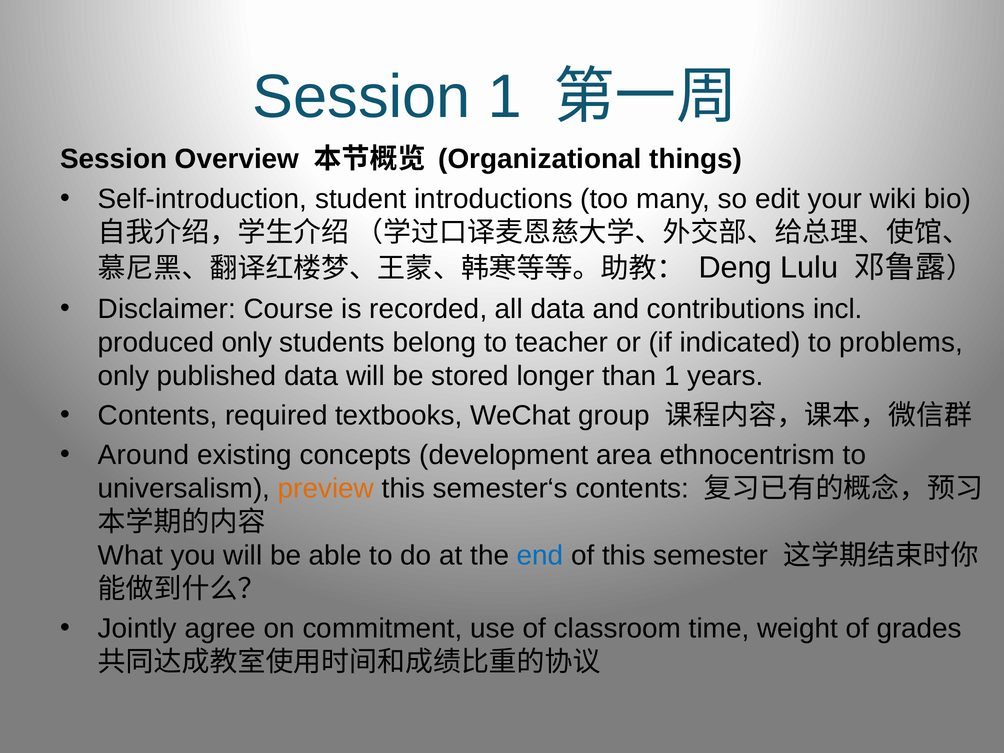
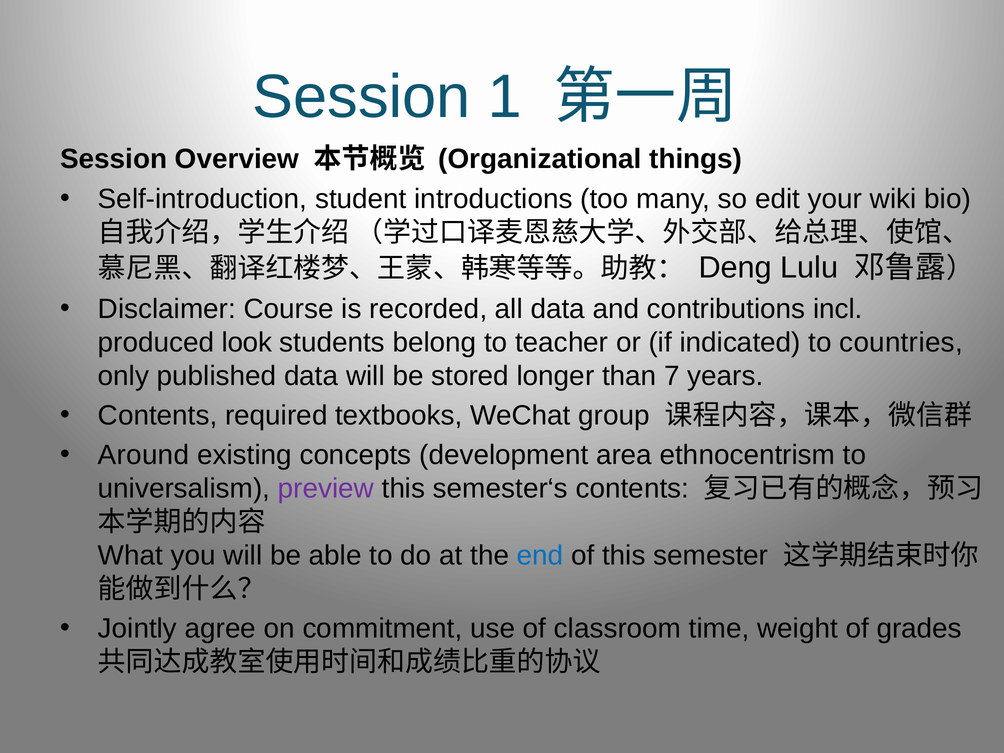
produced only: only -> look
problems: problems -> countries
than 1: 1 -> 7
preview colour: orange -> purple
